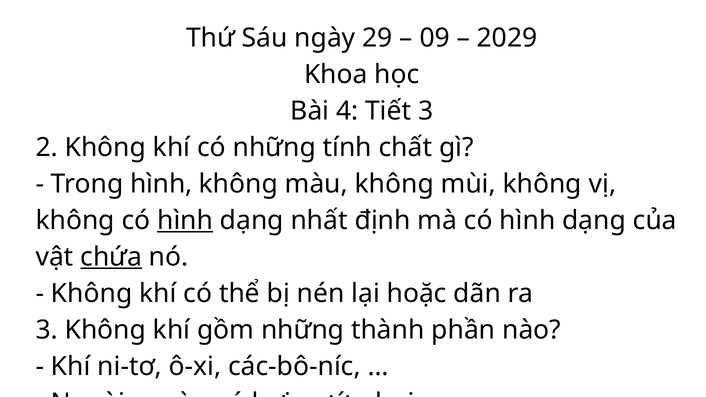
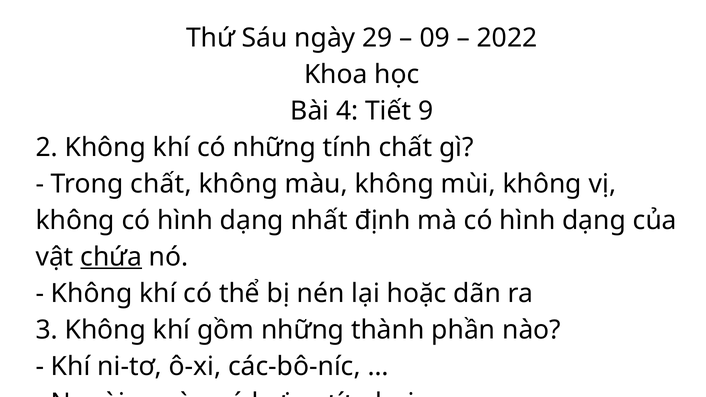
2029: 2029 -> 2022
Tiết 3: 3 -> 9
Trong hình: hình -> chất
hình at (185, 221) underline: present -> none
